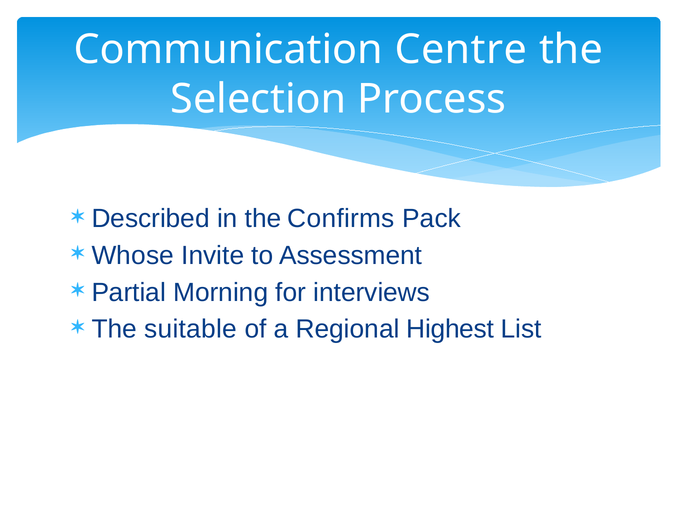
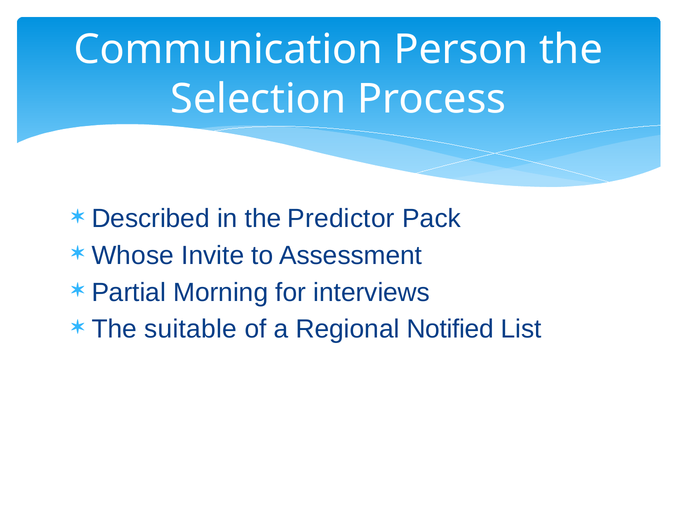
Centre: Centre -> Person
Confirms: Confirms -> Predictor
Highest: Highest -> Notified
